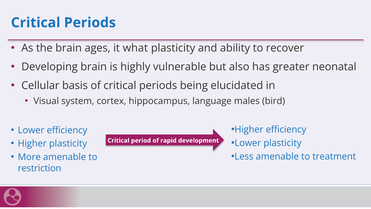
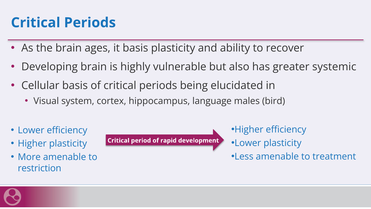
it what: what -> basis
neonatal: neonatal -> systemic
